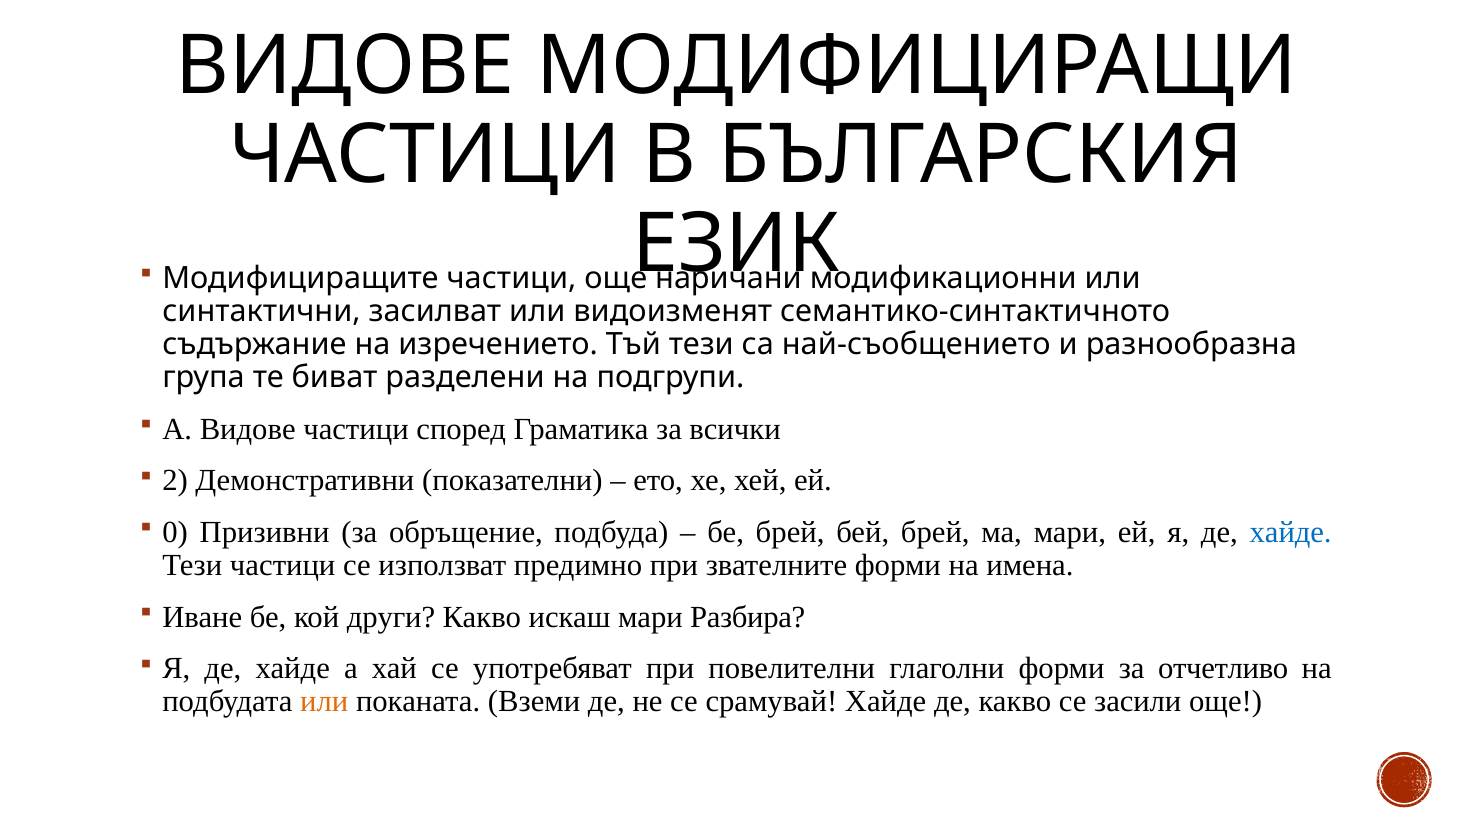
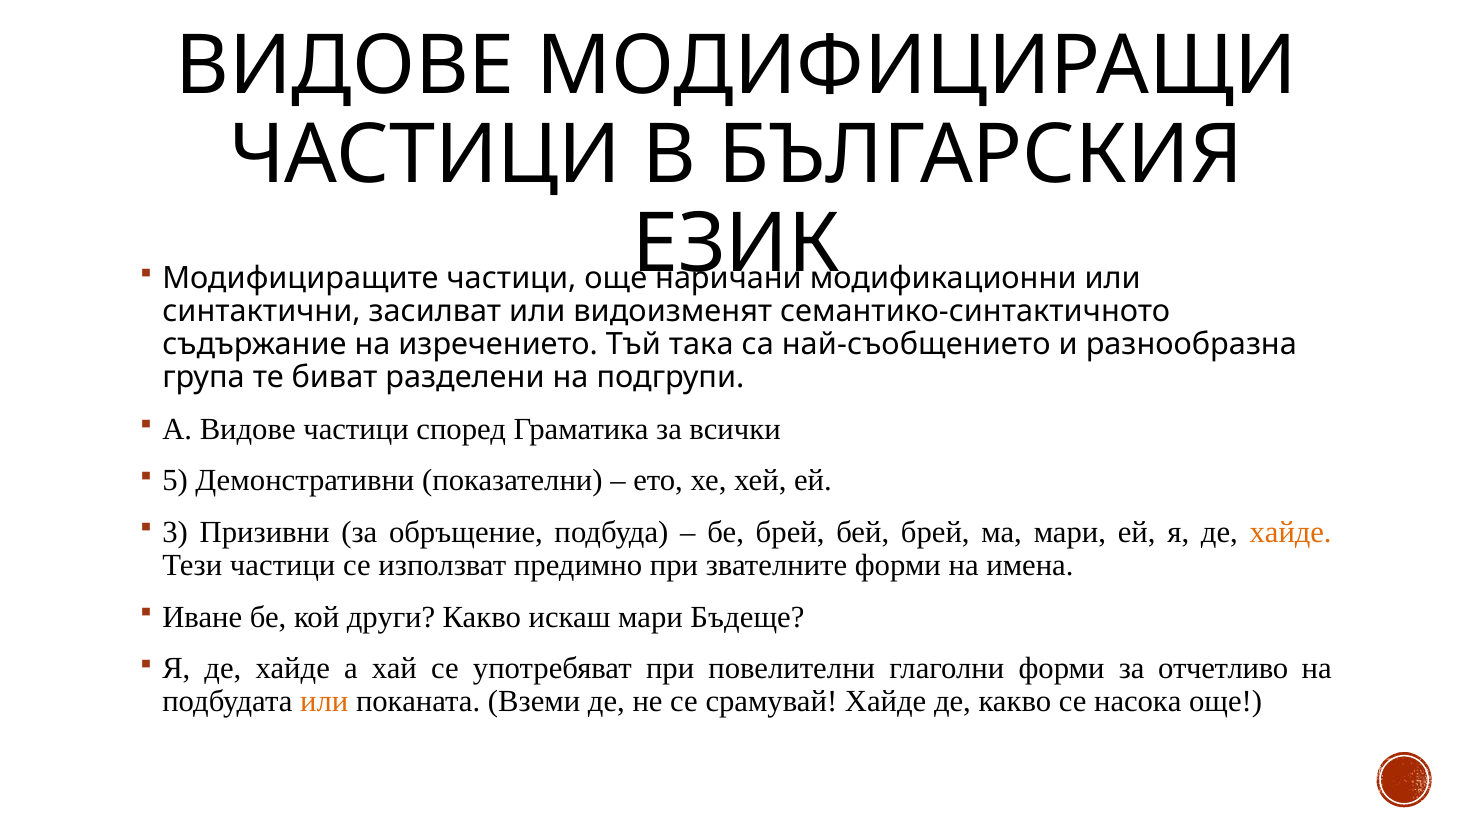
Тъй тези: тези -> така
2: 2 -> 5
0: 0 -> 3
хайде at (1291, 532) colour: blue -> orange
Разбира: Разбира -> Бъдеще
засили: засили -> насока
